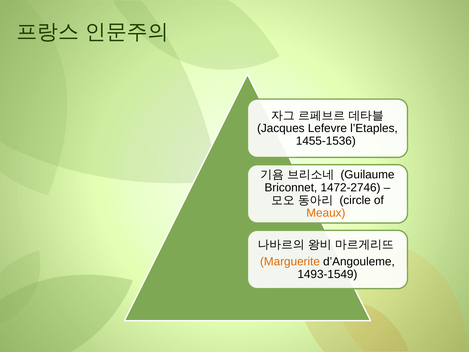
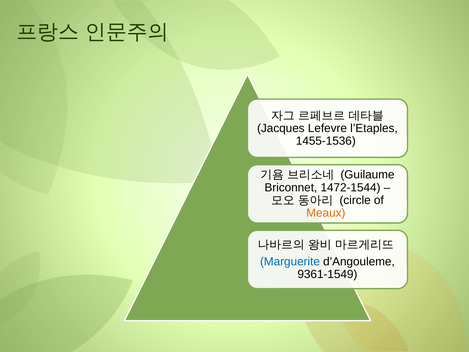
1472-2746: 1472-2746 -> 1472-1544
Marguerite colour: orange -> blue
1493-1549: 1493-1549 -> 9361-1549
